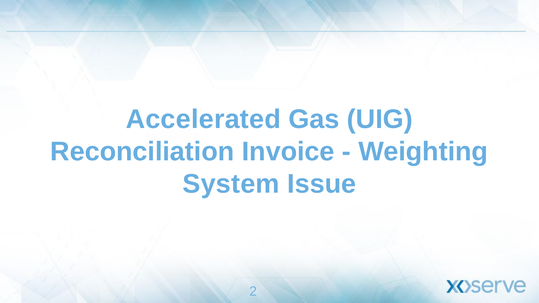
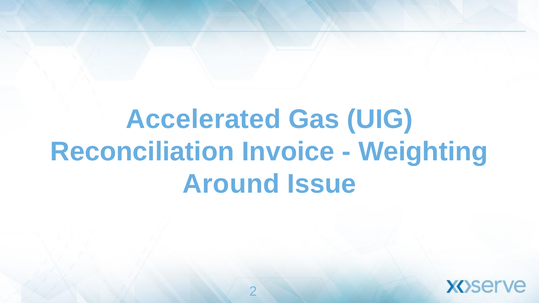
System: System -> Around
